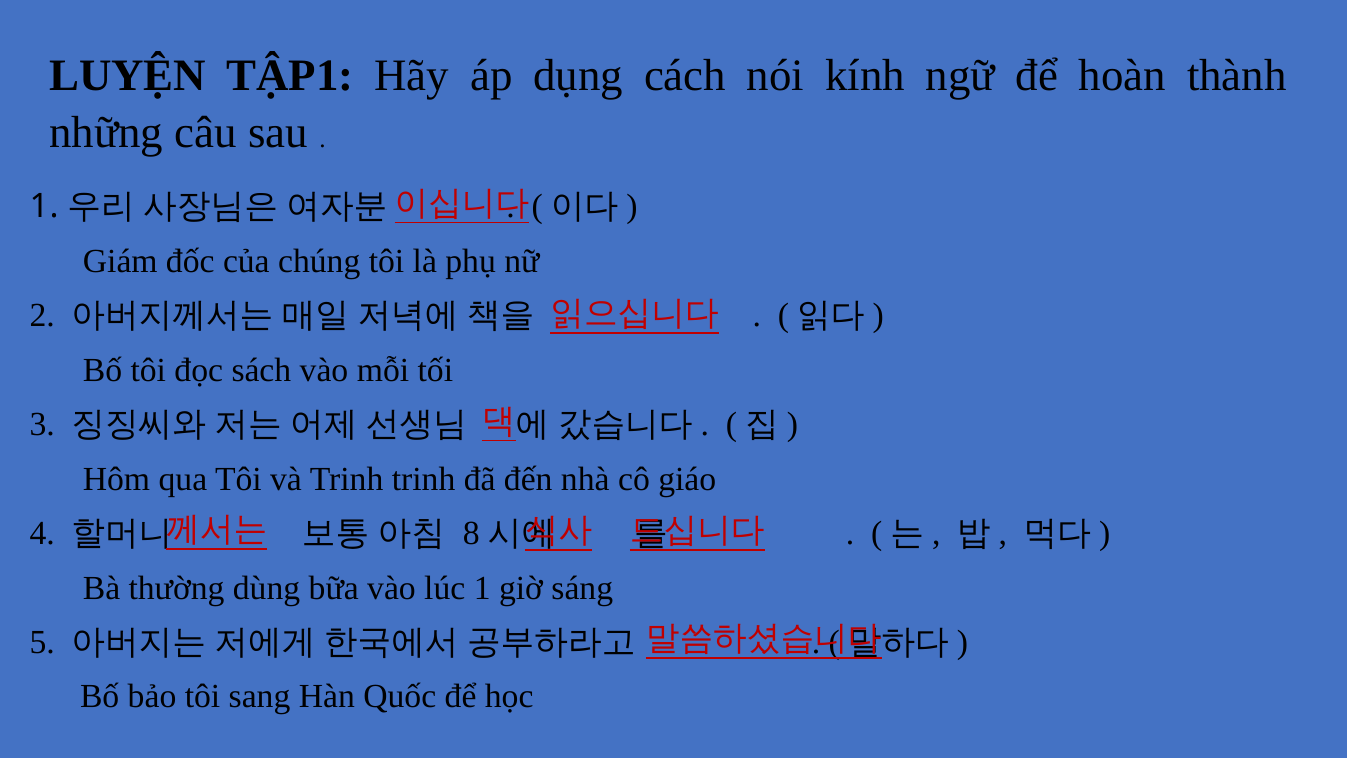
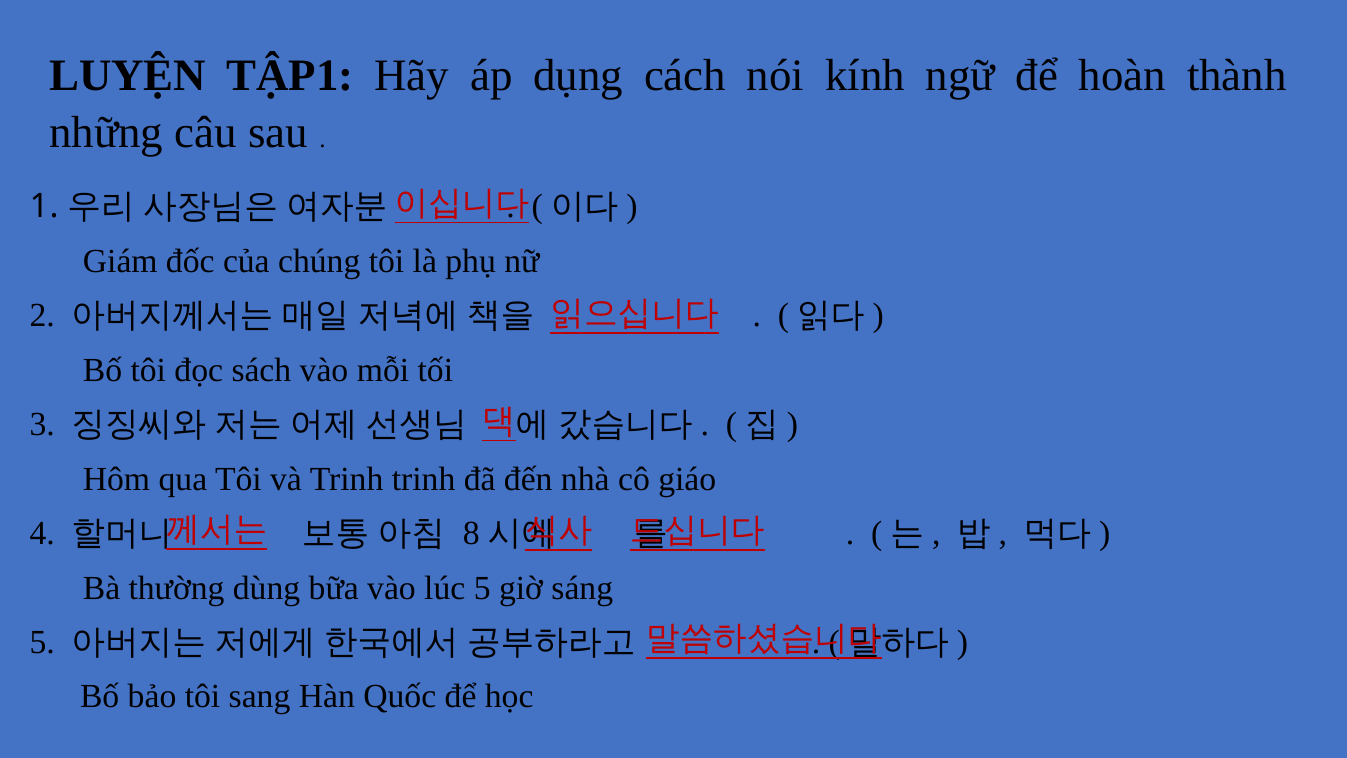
lúc 1: 1 -> 5
